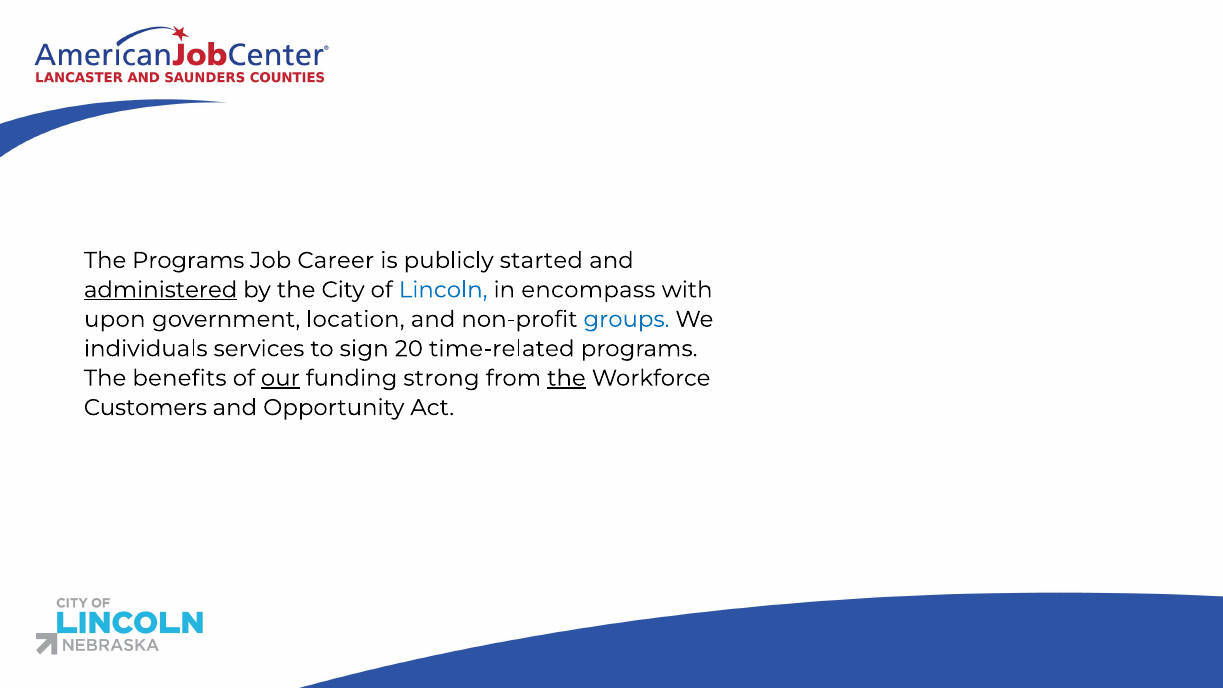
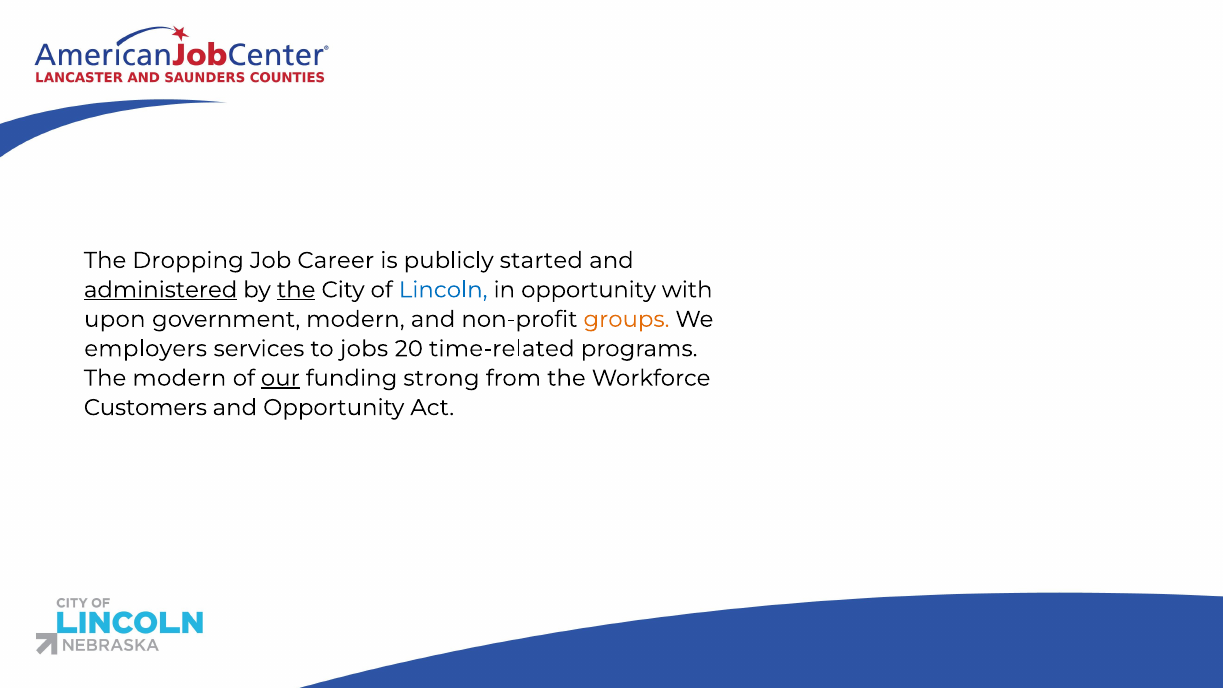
The Programs: Programs -> Dropping
the at (296, 290) underline: none -> present
in encompass: encompass -> opportunity
government location: location -> modern
groups colour: blue -> orange
individuals: individuals -> employers
sign: sign -> jobs
The benefits: benefits -> modern
the at (566, 378) underline: present -> none
